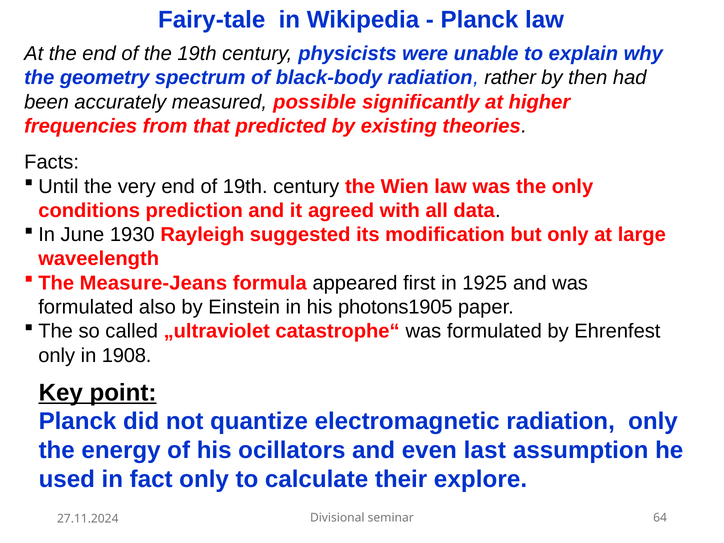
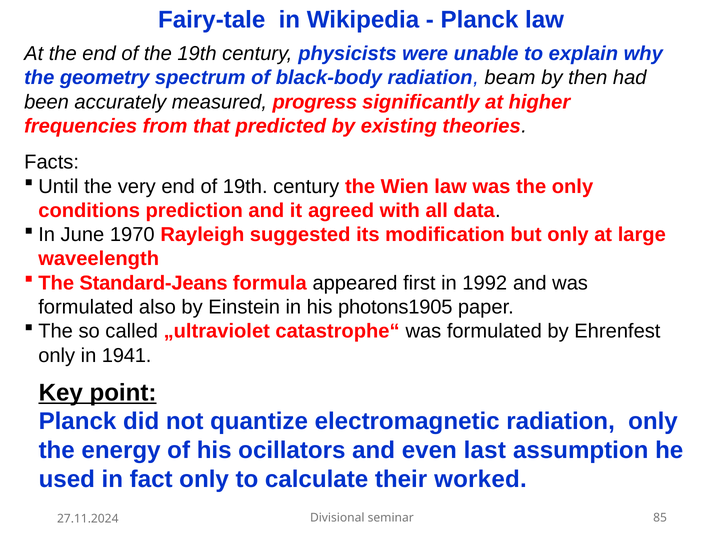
rather: rather -> beam
possible: possible -> progress
1930: 1930 -> 1970
Measure-Jeans: Measure-Jeans -> Standard-Jeans
1925: 1925 -> 1992
1908: 1908 -> 1941
explore: explore -> worked
64: 64 -> 85
